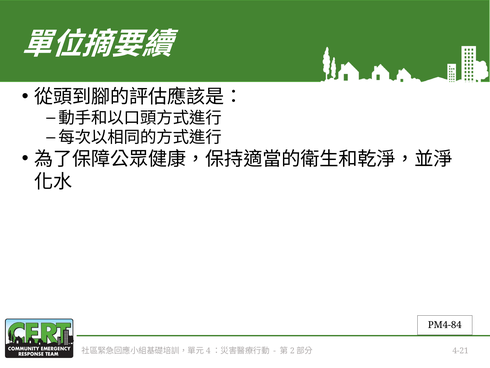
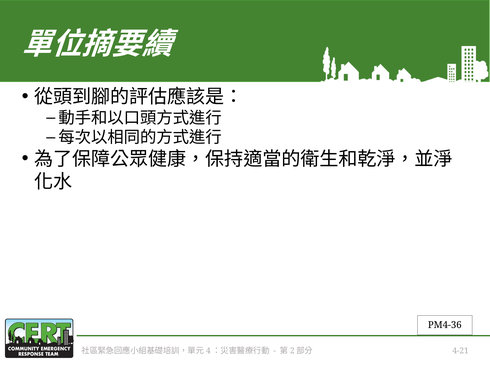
PM4-84: PM4-84 -> PM4-36
